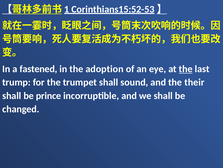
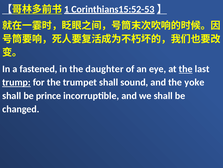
adoption: adoption -> daughter
trump underline: none -> present
their: their -> yoke
